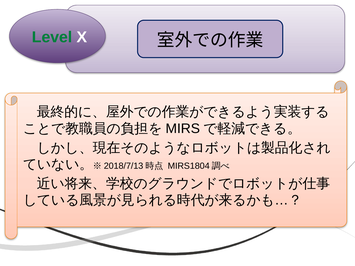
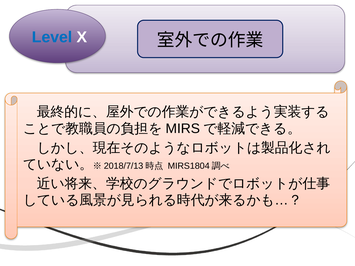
Level colour: green -> blue
